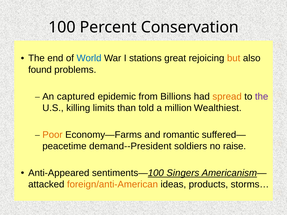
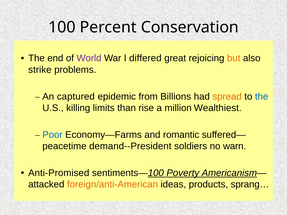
World colour: blue -> purple
stations: stations -> differed
found: found -> strike
the at (262, 97) colour: purple -> blue
told: told -> rise
Poor colour: orange -> blue
raise: raise -> warn
Anti-Appeared: Anti-Appeared -> Anti-Promised
Singers: Singers -> Poverty
storms…: storms… -> sprang…
